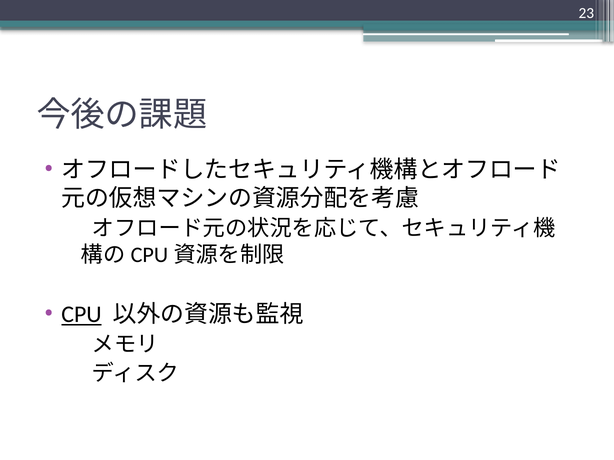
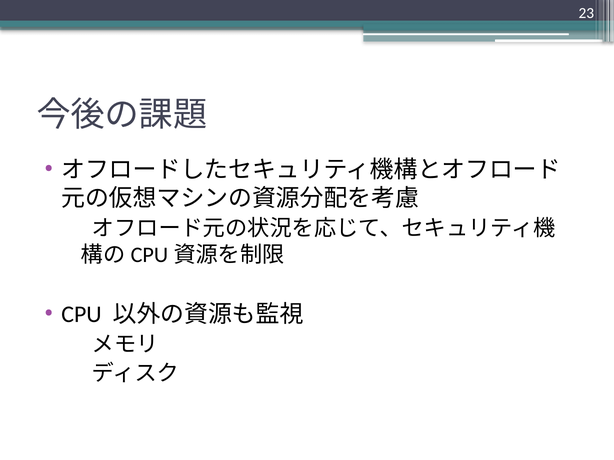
CPU underline: present -> none
